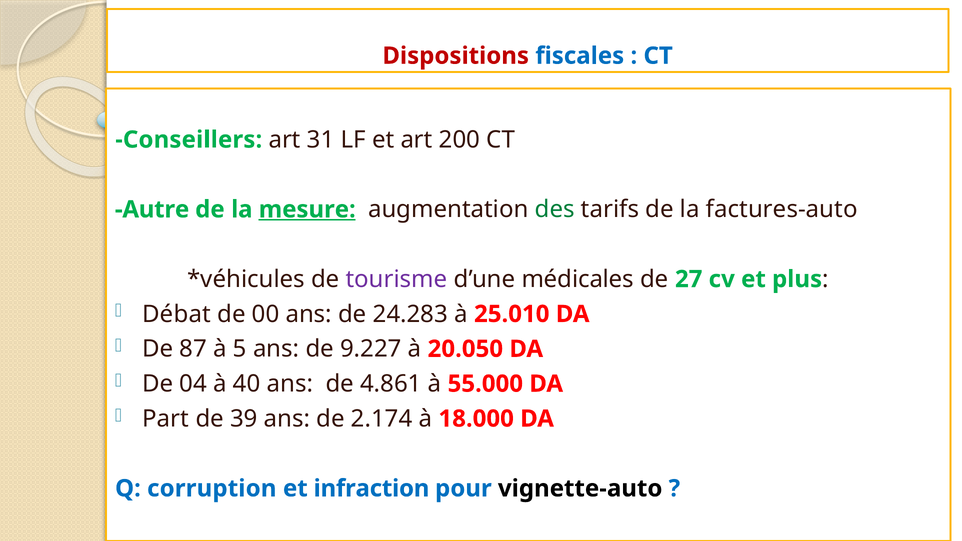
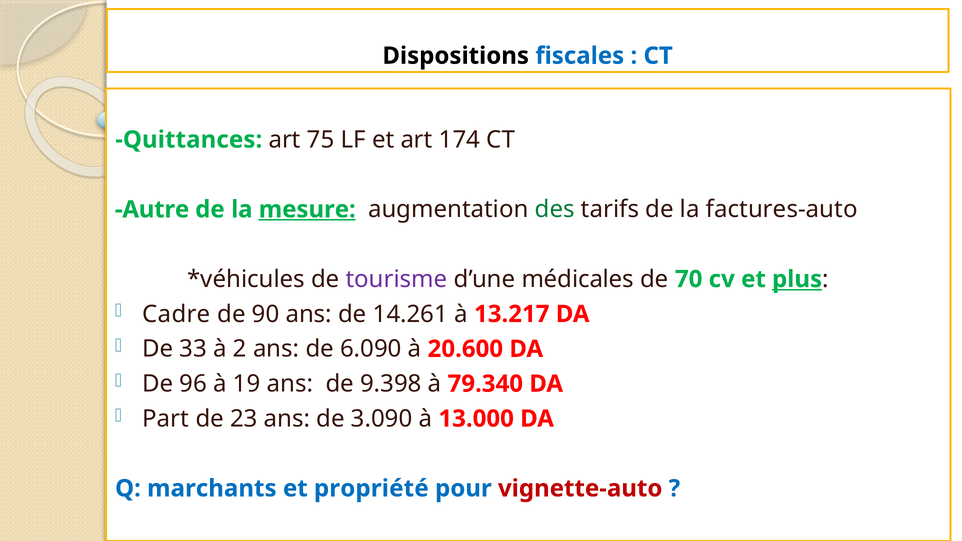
Dispositions colour: red -> black
Conseillers: Conseillers -> Quittances
31: 31 -> 75
200: 200 -> 174
27: 27 -> 70
plus underline: none -> present
Débat: Débat -> Cadre
00: 00 -> 90
24.283: 24.283 -> 14.261
25.010: 25.010 -> 13.217
87: 87 -> 33
5: 5 -> 2
9.227: 9.227 -> 6.090
20.050: 20.050 -> 20.600
04: 04 -> 96
40: 40 -> 19
4.861: 4.861 -> 9.398
55.000: 55.000 -> 79.340
39: 39 -> 23
2.174: 2.174 -> 3.090
18.000: 18.000 -> 13.000
corruption: corruption -> marchants
infraction: infraction -> propriété
vignette-auto colour: black -> red
